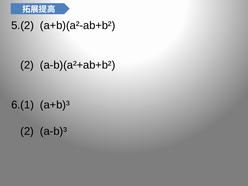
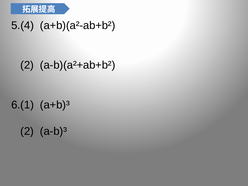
5.(2: 5.(2 -> 5.(4
